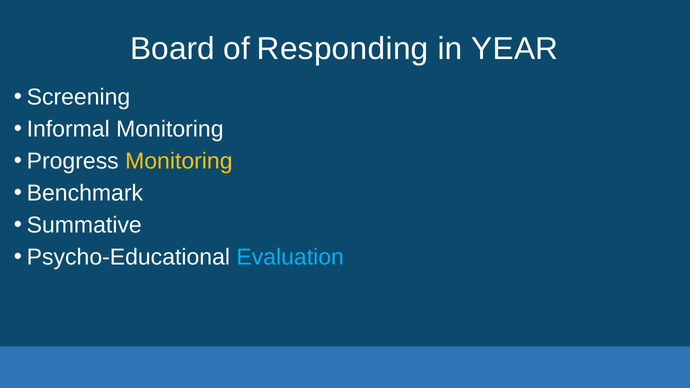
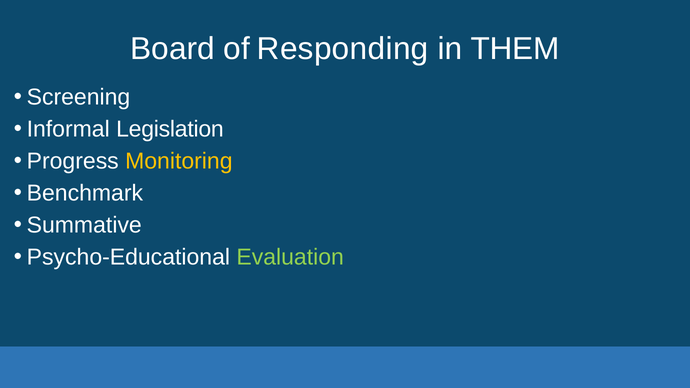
YEAR: YEAR -> THEM
Informal Monitoring: Monitoring -> Legislation
Evaluation colour: light blue -> light green
